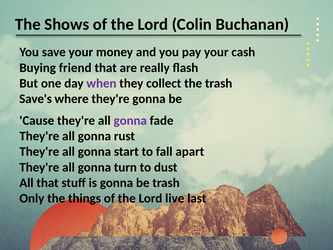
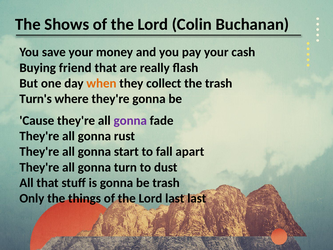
when colour: purple -> orange
Save's: Save's -> Turn's
Lord live: live -> last
